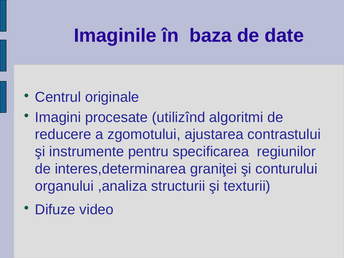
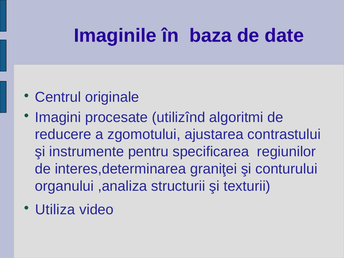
Difuze: Difuze -> Utiliza
